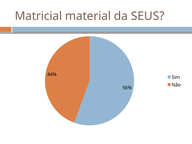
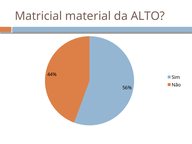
SEUS: SEUS -> ALTO
